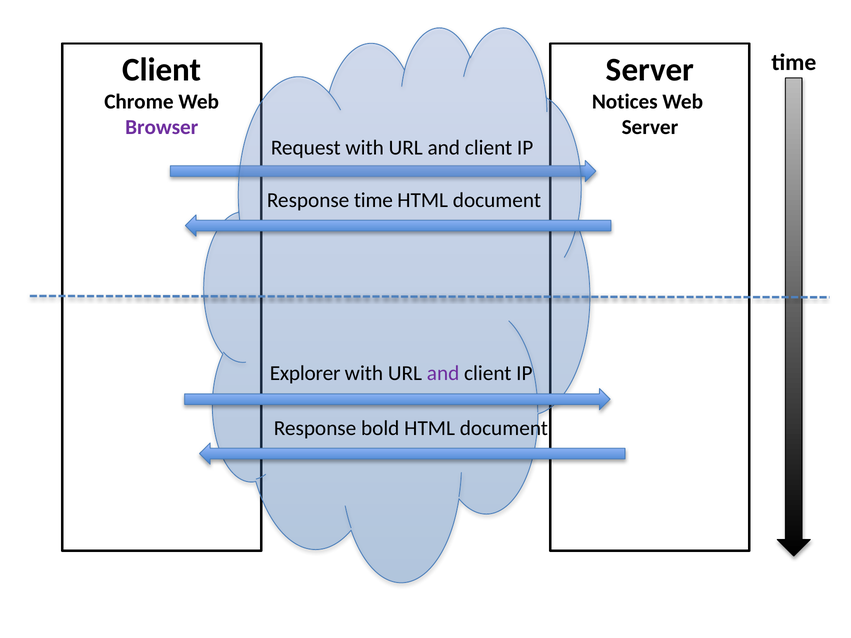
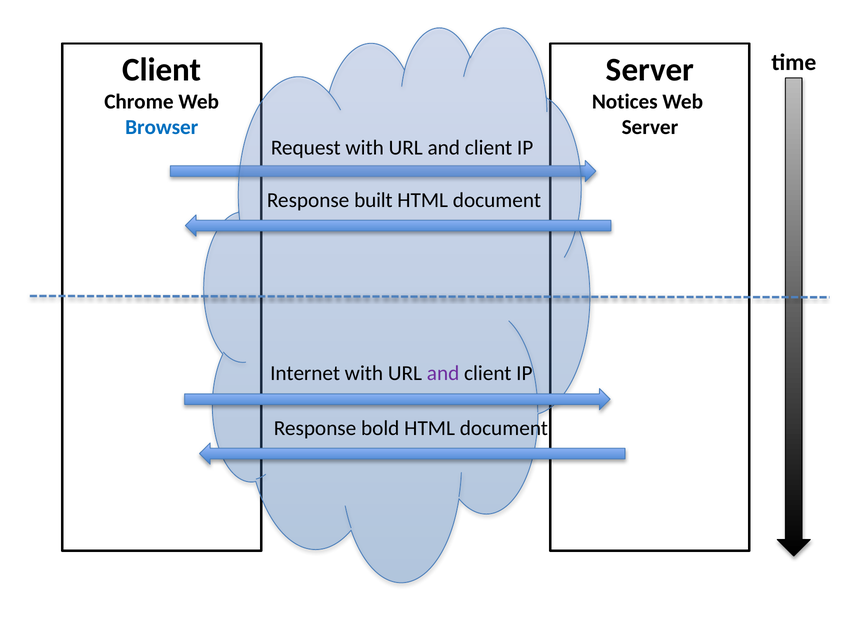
Browser colour: purple -> blue
Response time: time -> built
Explorer: Explorer -> Internet
